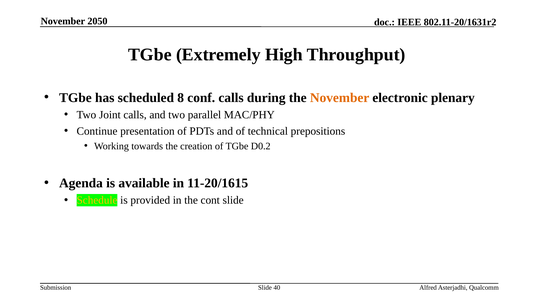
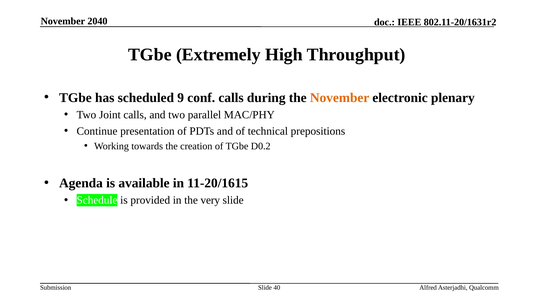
2050: 2050 -> 2040
8: 8 -> 9
Schedule colour: yellow -> white
cont: cont -> very
